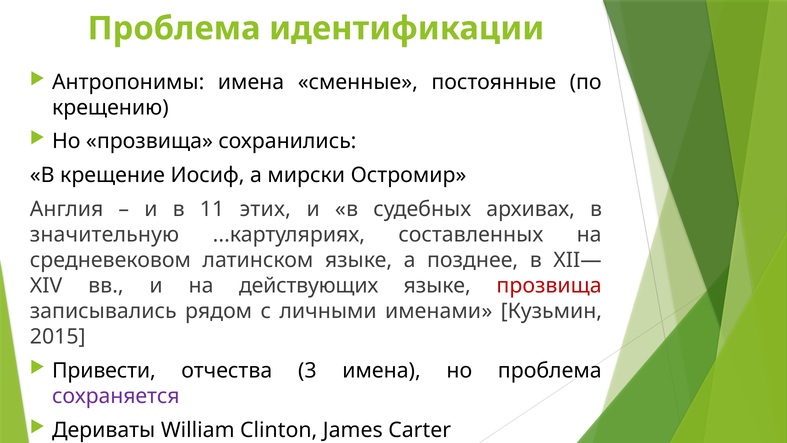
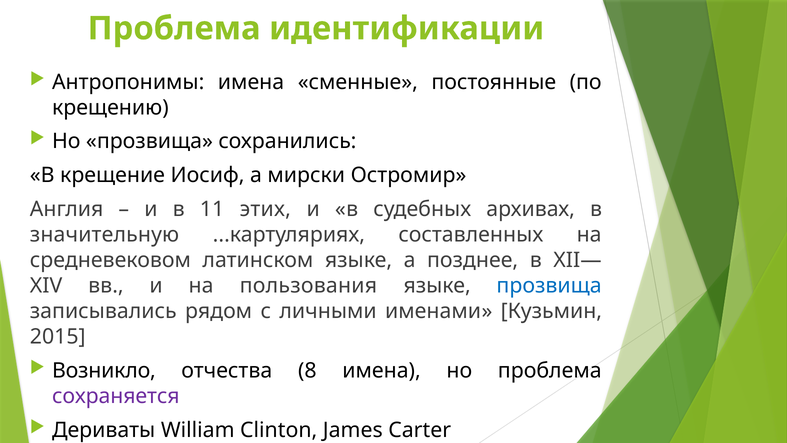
действующих: действующих -> пользования
прозвища at (549, 286) colour: red -> blue
Привести: Привести -> Возникло
3: 3 -> 8
